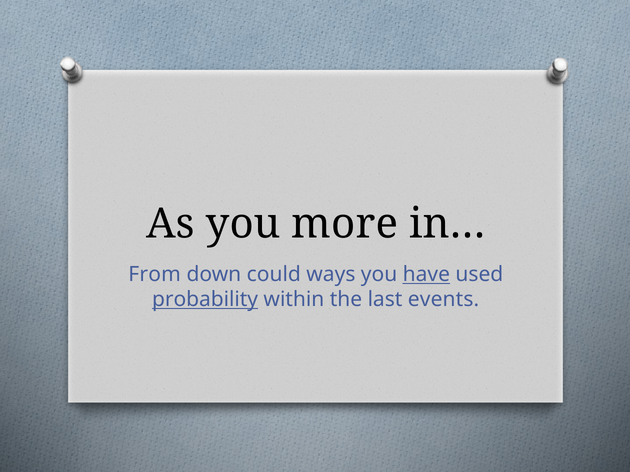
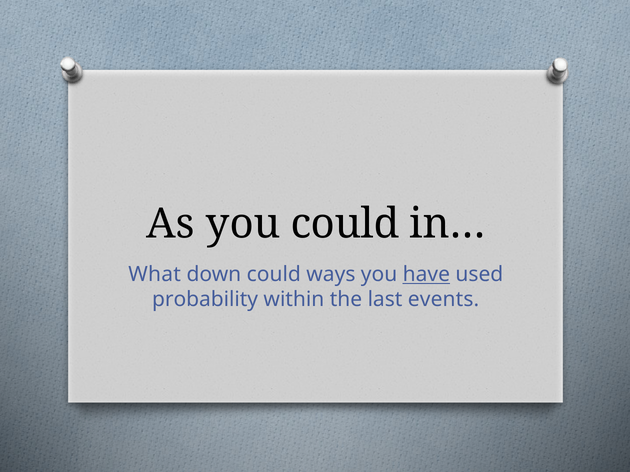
you more: more -> could
From: From -> What
probability underline: present -> none
